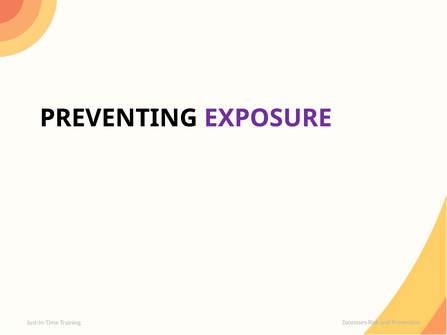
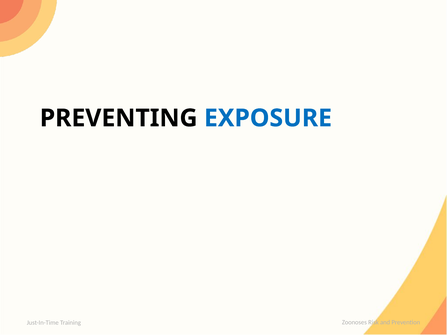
EXPOSURE colour: purple -> blue
